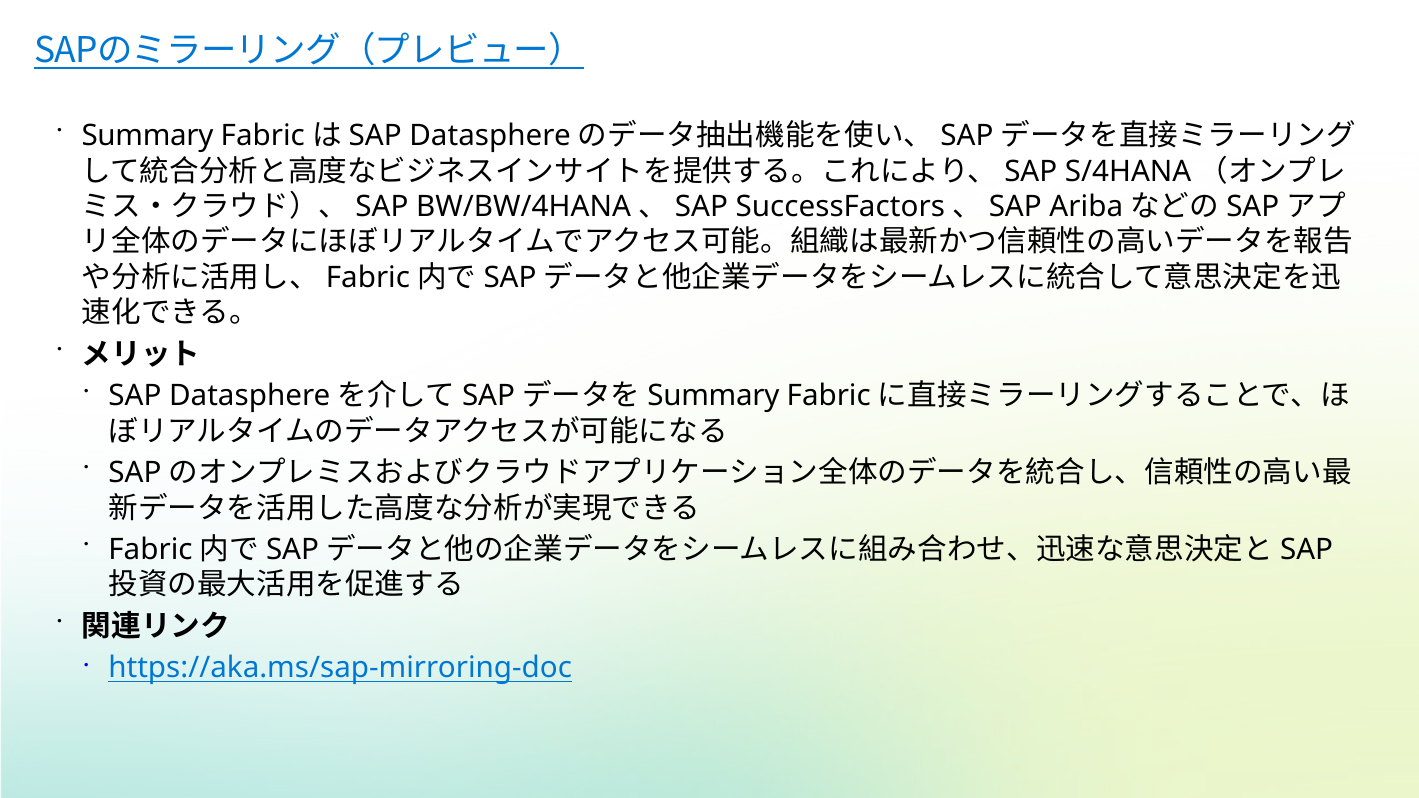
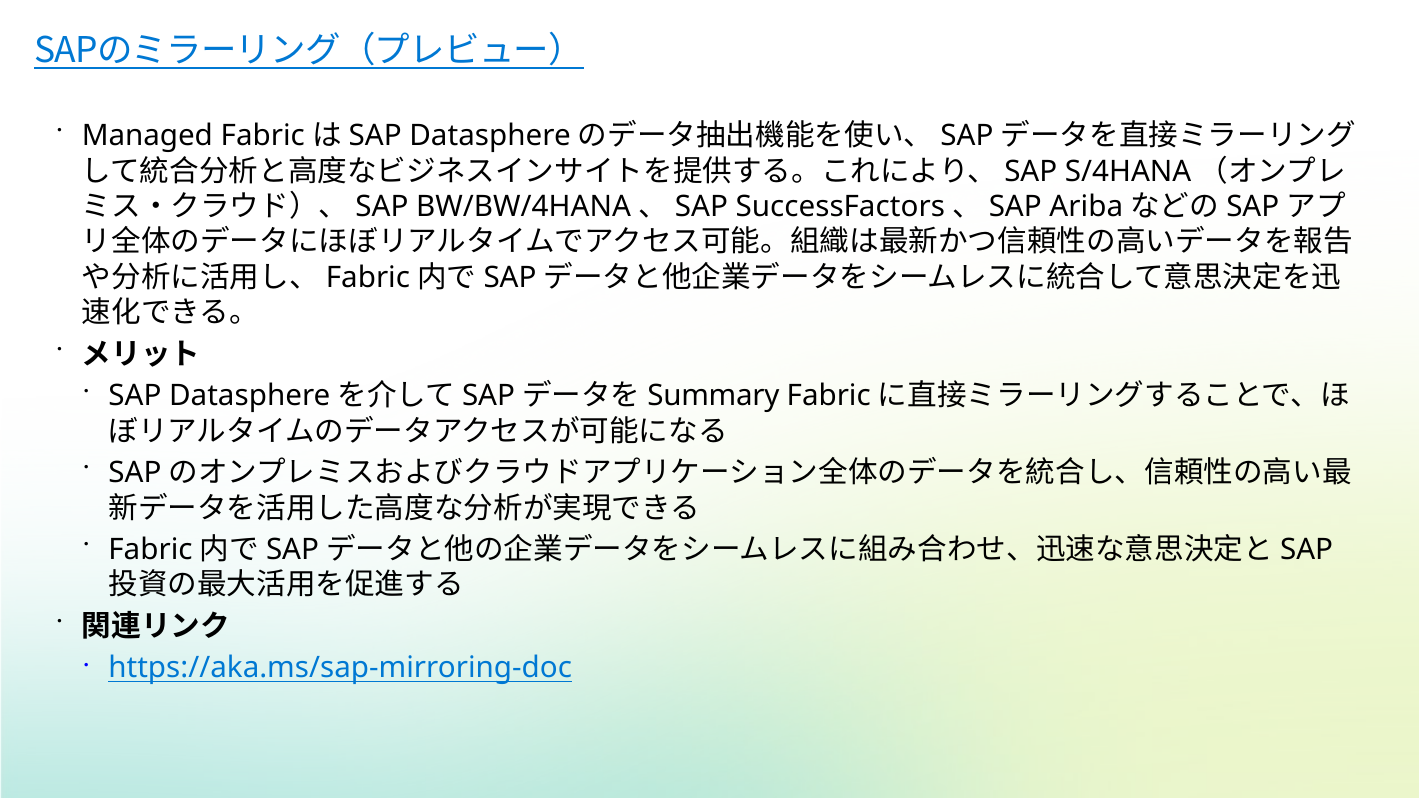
Summary at (147, 136): Summary -> Managed
